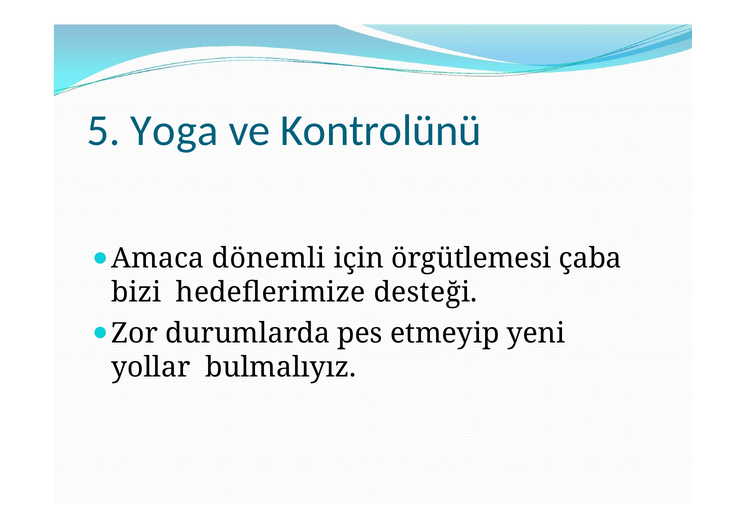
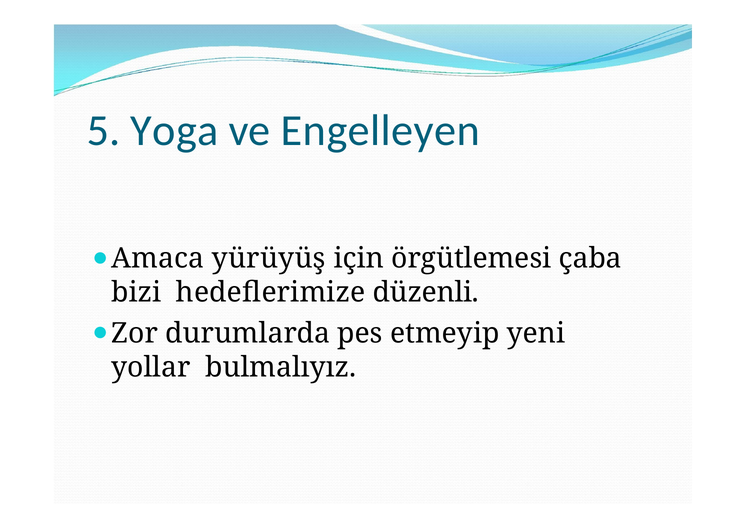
Kontrolünü: Kontrolünü -> Engelleyen
dönemli: dönemli -> yürüyüş
desteği: desteği -> düzenli
